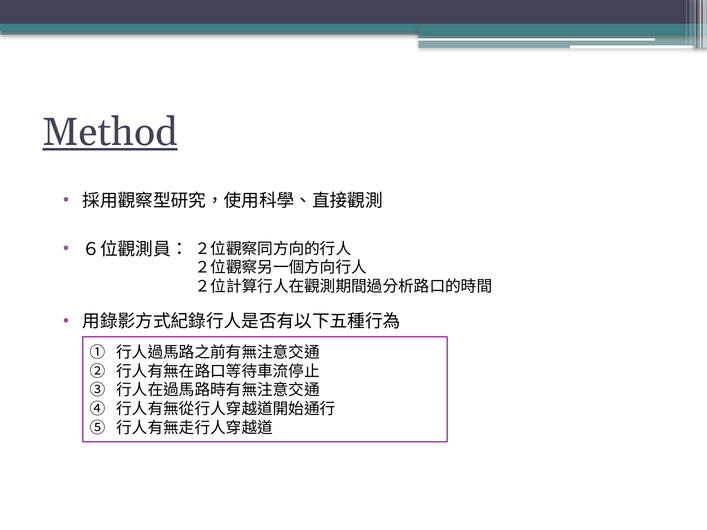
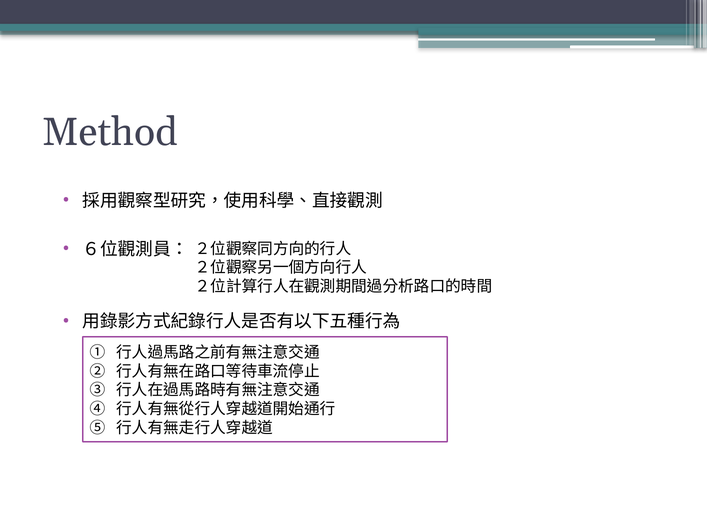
Method underline: present -> none
